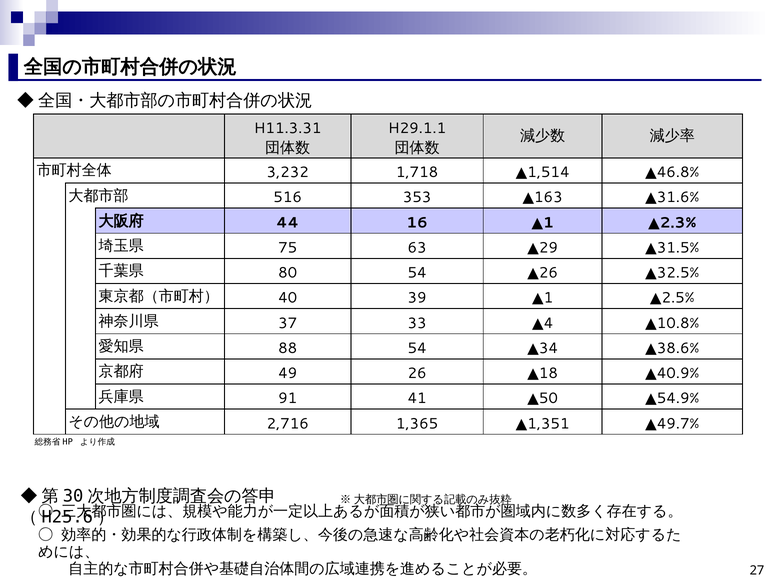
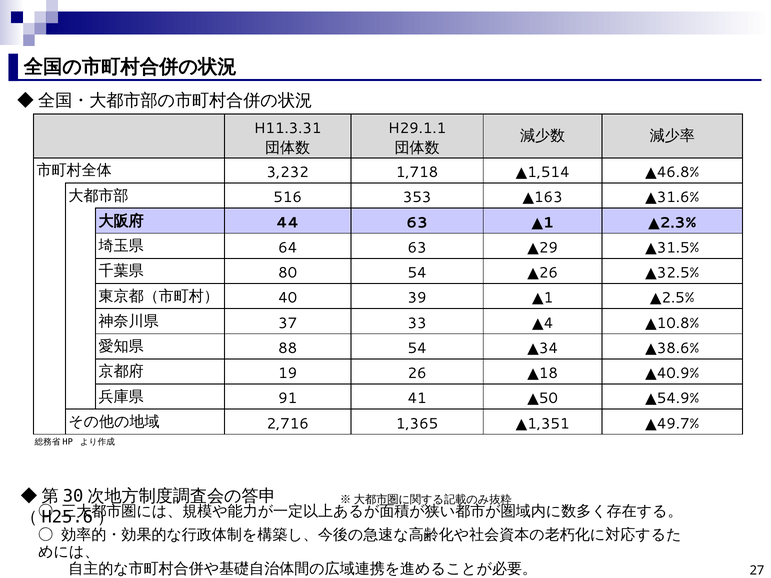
44 16: 16 -> 63
75: 75 -> 64
49: 49 -> 19
